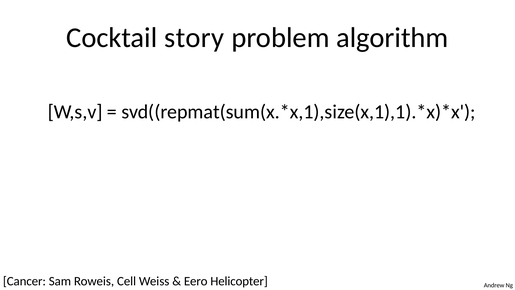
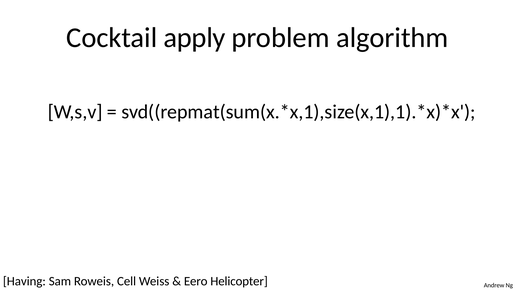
story: story -> apply
Cancer: Cancer -> Having
